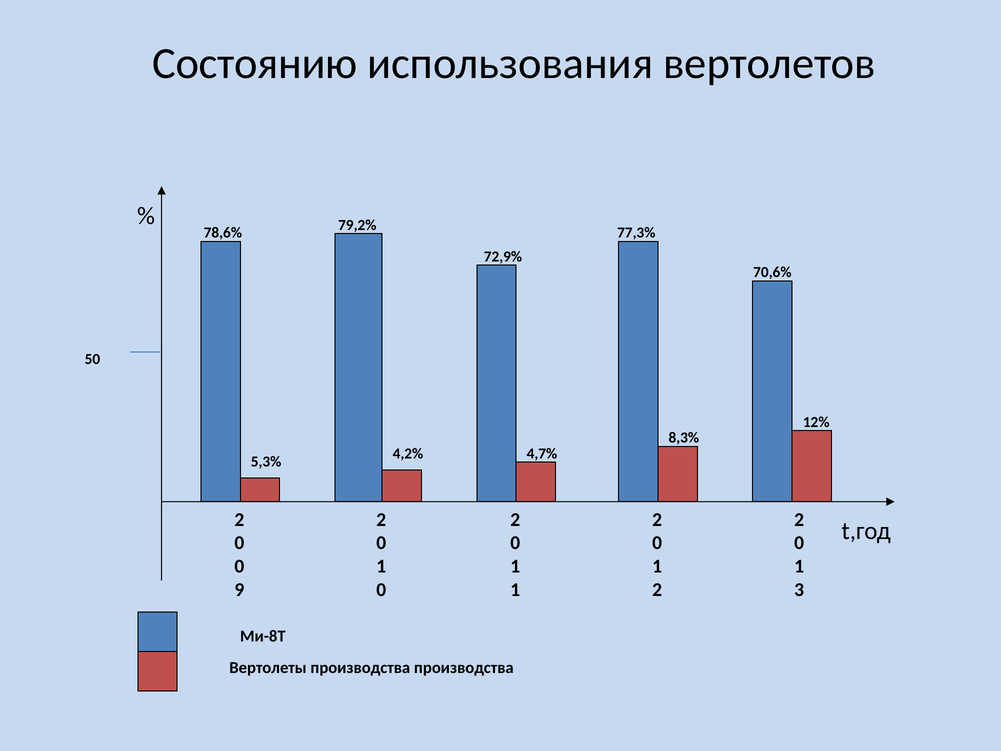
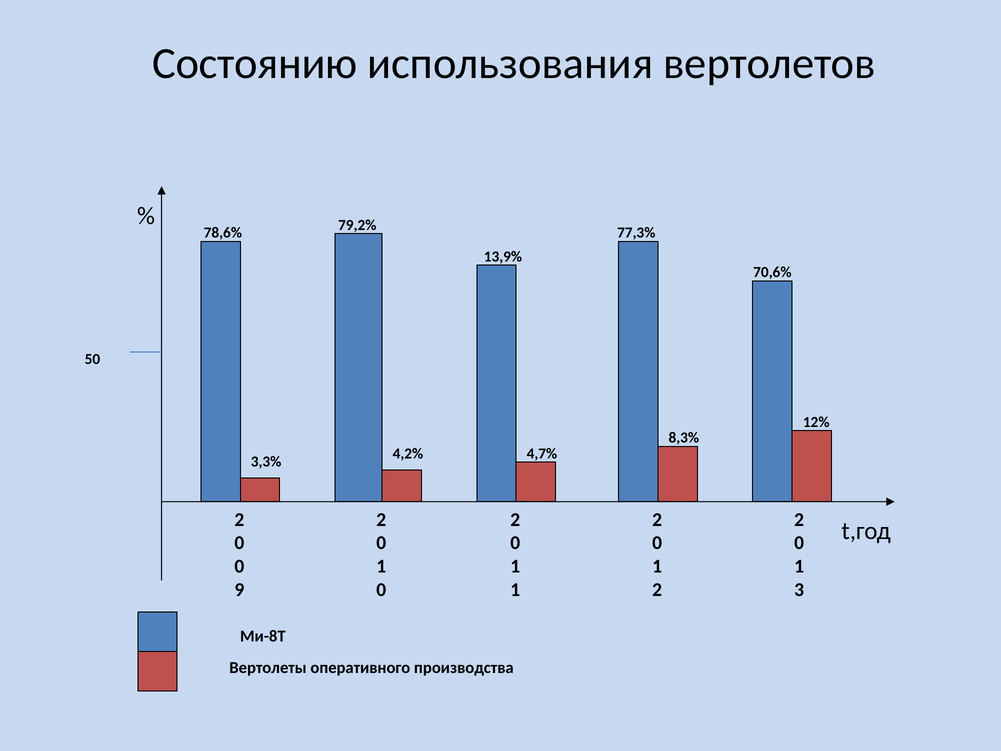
72,9%: 72,9% -> 13,9%
5,3%: 5,3% -> 3,3%
Вертолеты производства: производства -> оперативного
